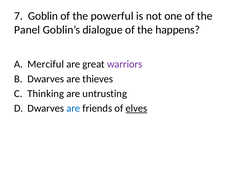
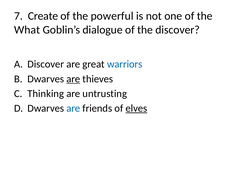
Goblin: Goblin -> Create
Panel: Panel -> What
the happens: happens -> discover
Merciful at (46, 64): Merciful -> Discover
warriors colour: purple -> blue
are at (73, 79) underline: none -> present
